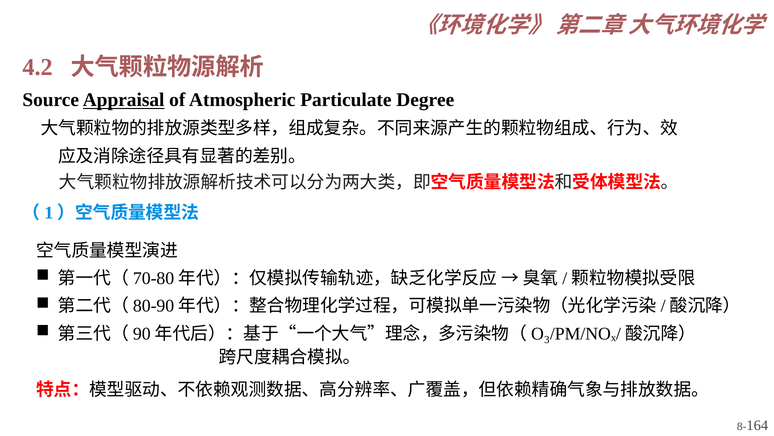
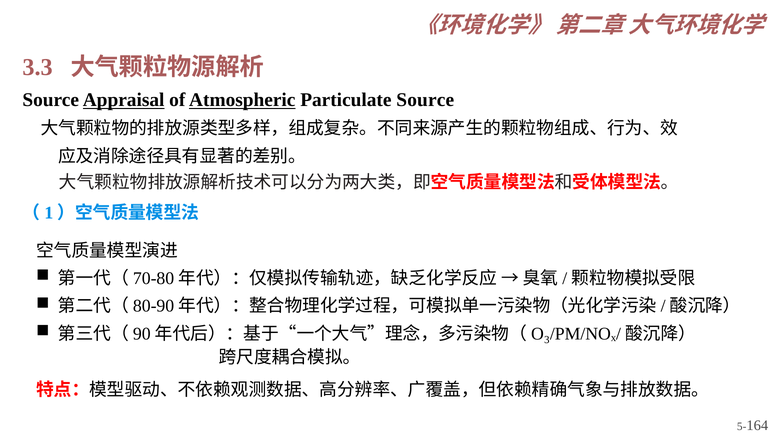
4.2: 4.2 -> 3.3
Atmospheric underline: none -> present
Particulate Degree: Degree -> Source
8-: 8- -> 5-
